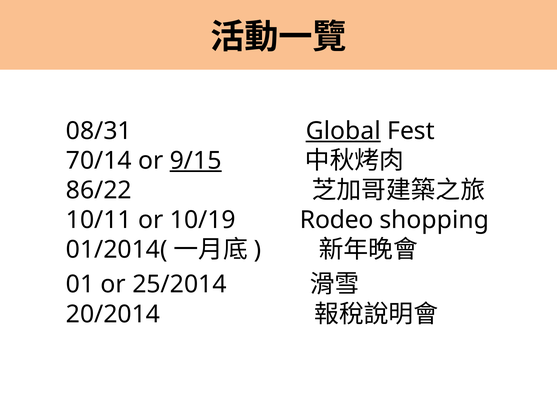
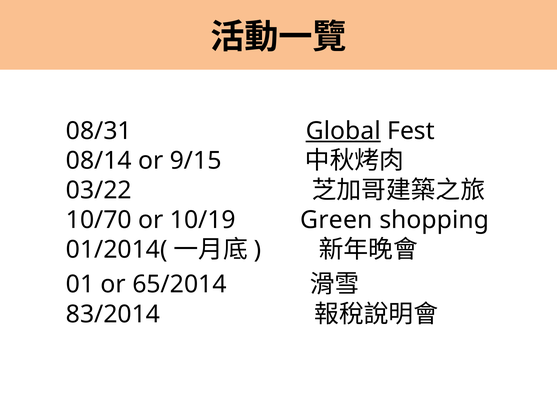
70/14: 70/14 -> 08/14
9/15 underline: present -> none
86/22: 86/22 -> 03/22
10/11: 10/11 -> 10/70
Rodeo: Rodeo -> Green
25/2014: 25/2014 -> 65/2014
20/2014: 20/2014 -> 83/2014
